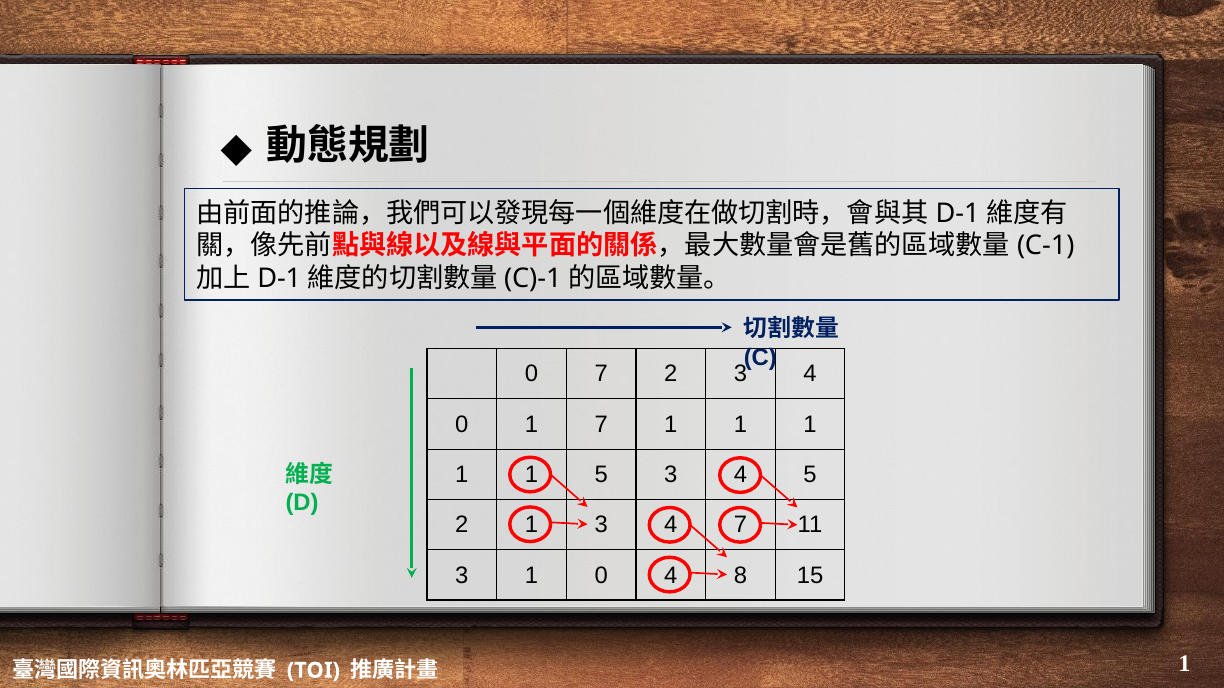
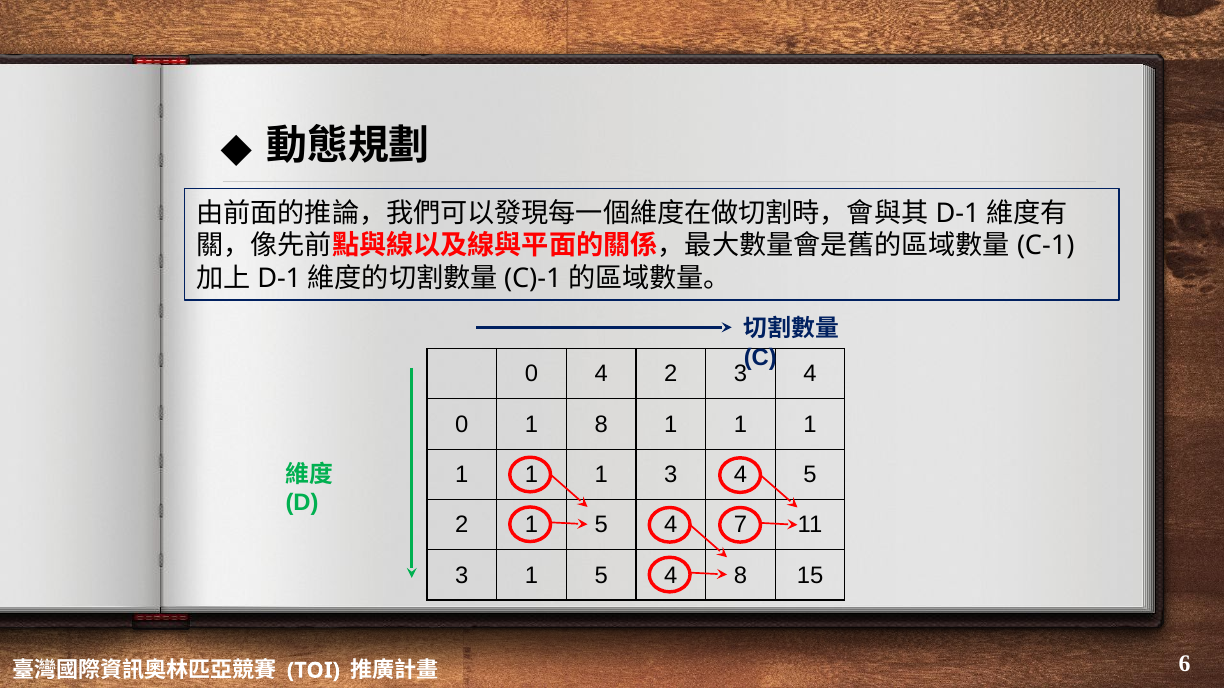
0 7: 7 -> 4
1 7: 7 -> 8
5 at (601, 475): 5 -> 1
2 1 3: 3 -> 5
3 1 0: 0 -> 5
1 at (1185, 664): 1 -> 6
